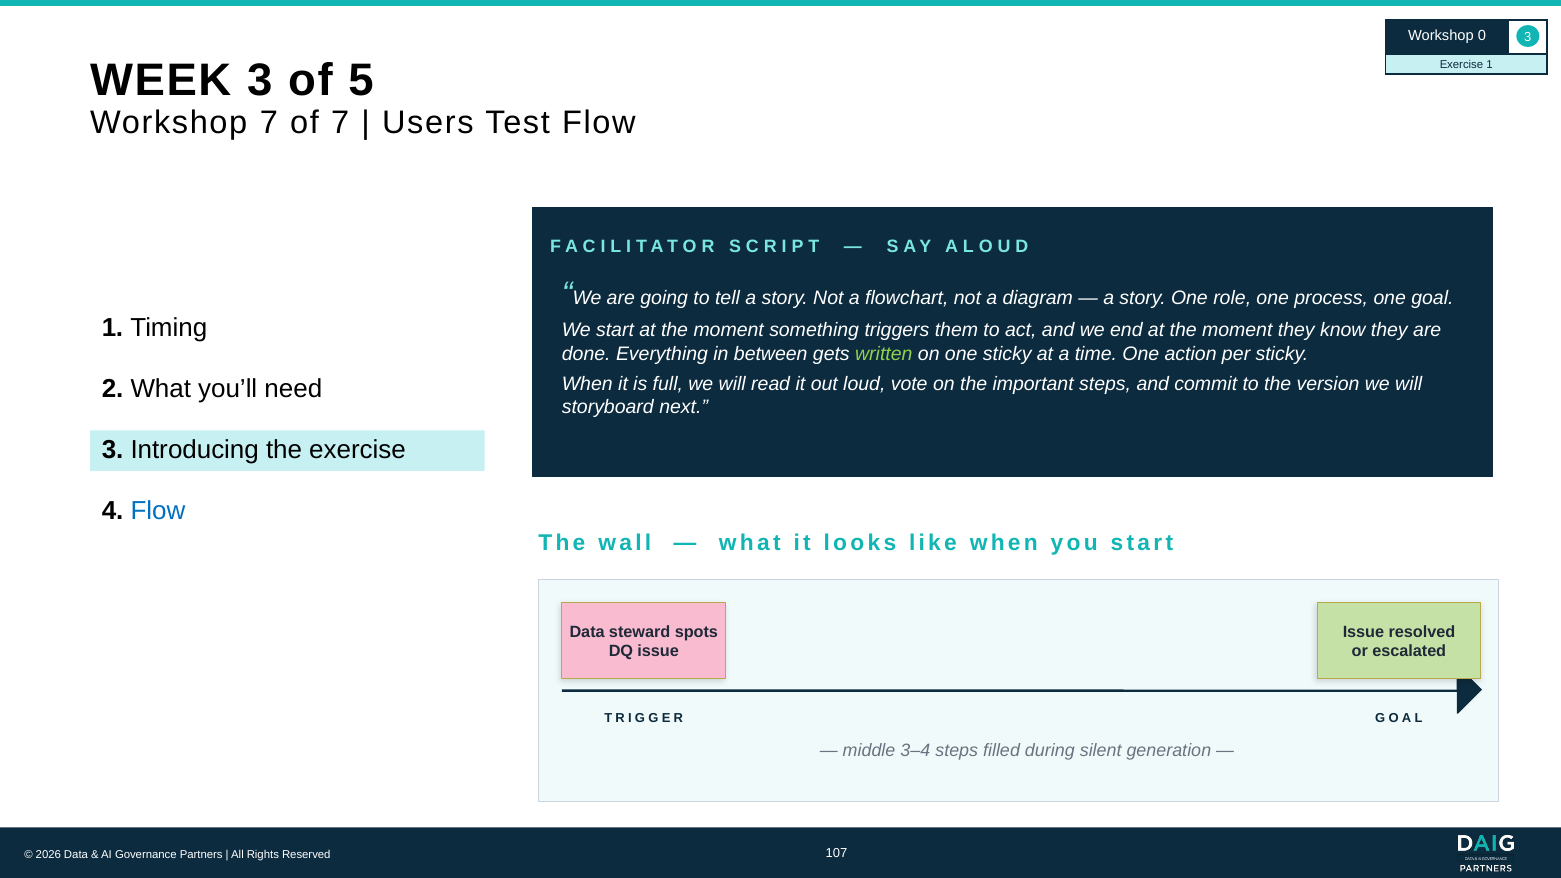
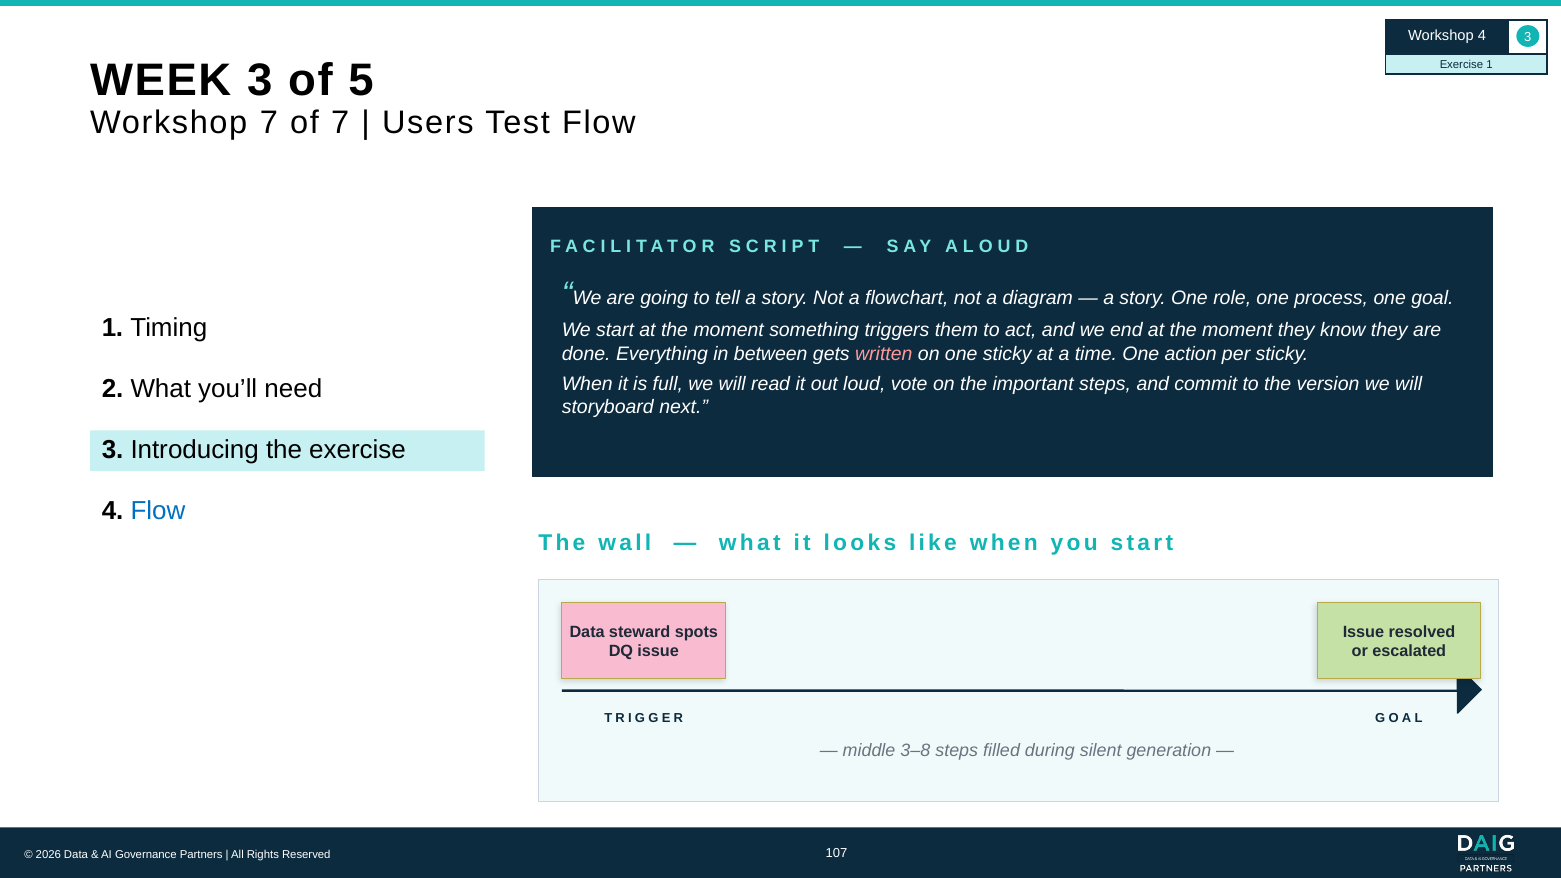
Workshop 0: 0 -> 4
written colour: light green -> pink
3–4: 3–4 -> 3–8
